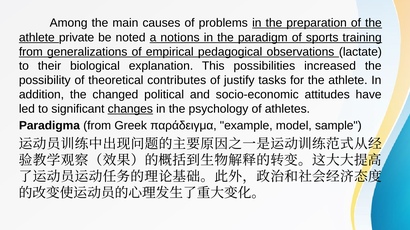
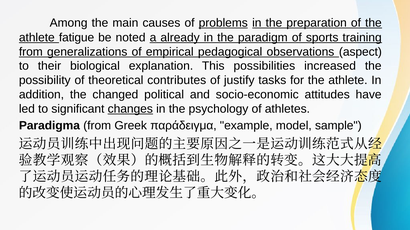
problems underline: none -> present
private: private -> fatigue
notions: notions -> already
lactate: lactate -> aspect
